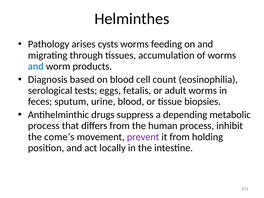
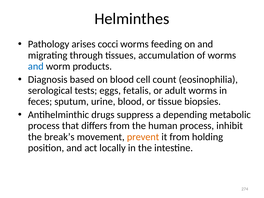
cysts: cysts -> cocci
come’s: come’s -> break’s
prevent colour: purple -> orange
